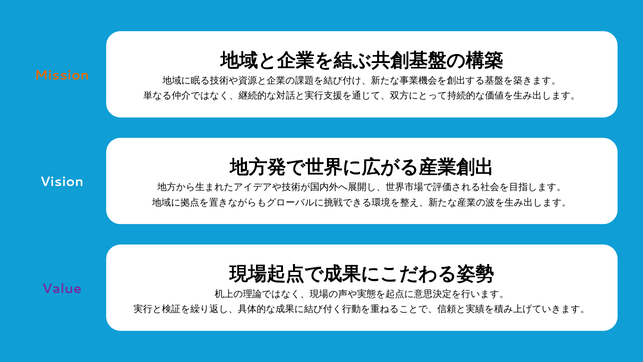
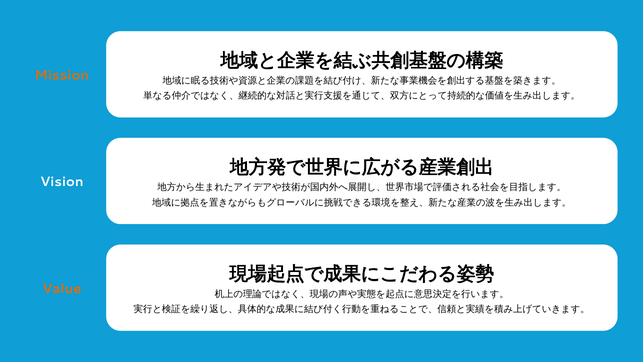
Value colour: purple -> orange
